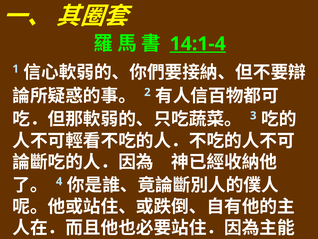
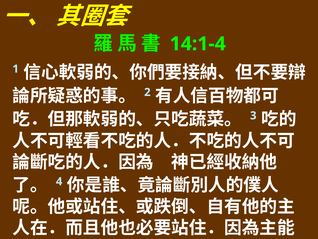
14:1-4 underline: present -> none
